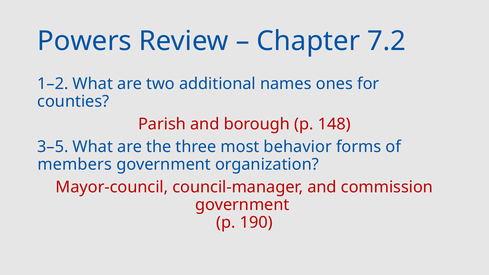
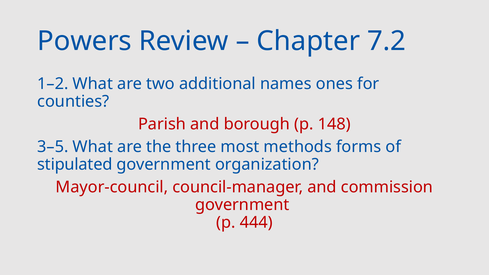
behavior: behavior -> methods
members: members -> stipulated
190: 190 -> 444
